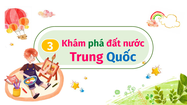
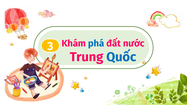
phá colour: green -> blue
